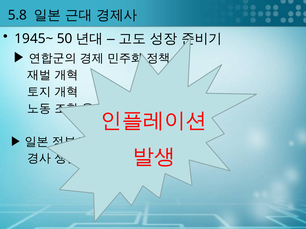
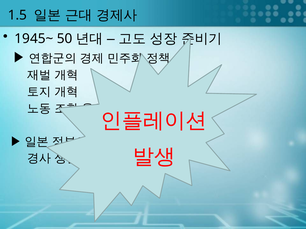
5.8: 5.8 -> 1.5
